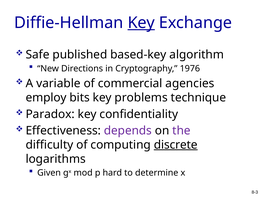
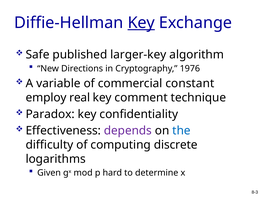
based-key: based-key -> larger-key
agencies: agencies -> constant
bits: bits -> real
problems: problems -> comment
the colour: purple -> blue
discrete underline: present -> none
